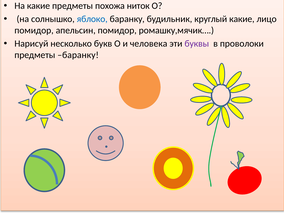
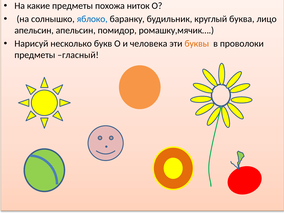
круглый какие: какие -> буква
помидор at (34, 30): помидор -> апельсин
буквы colour: purple -> orange
предметы баранку: баранку -> гласный
